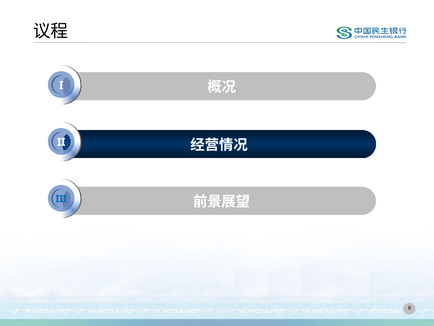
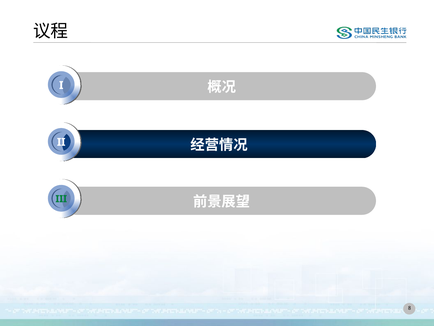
III colour: blue -> green
